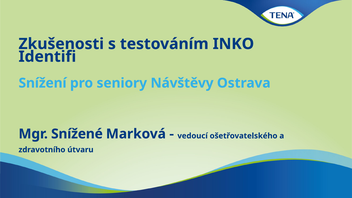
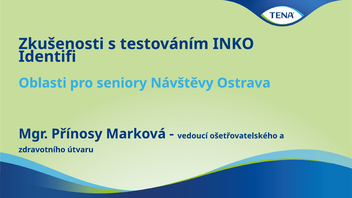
Snížení: Snížení -> Oblasti
Snížené: Snížené -> Přínosy
